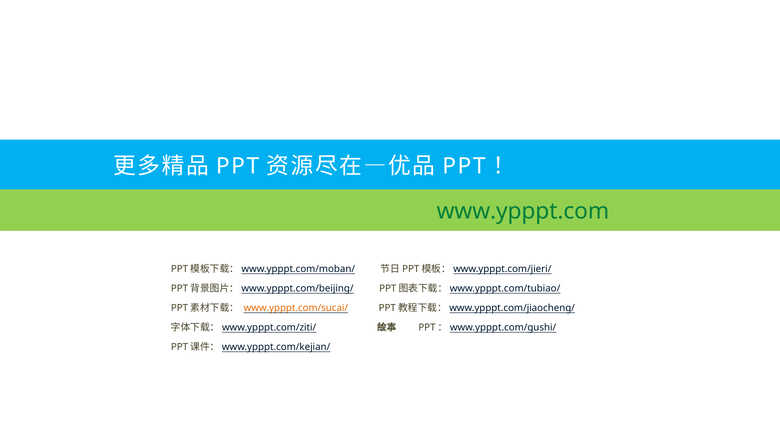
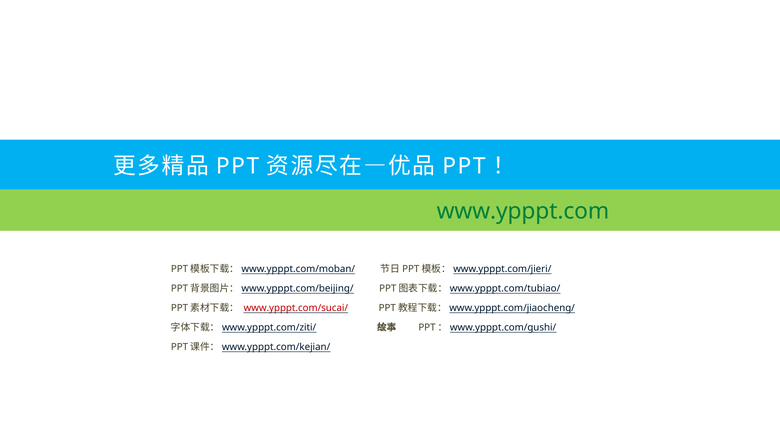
www.ypppt.com/sucai/ colour: orange -> red
